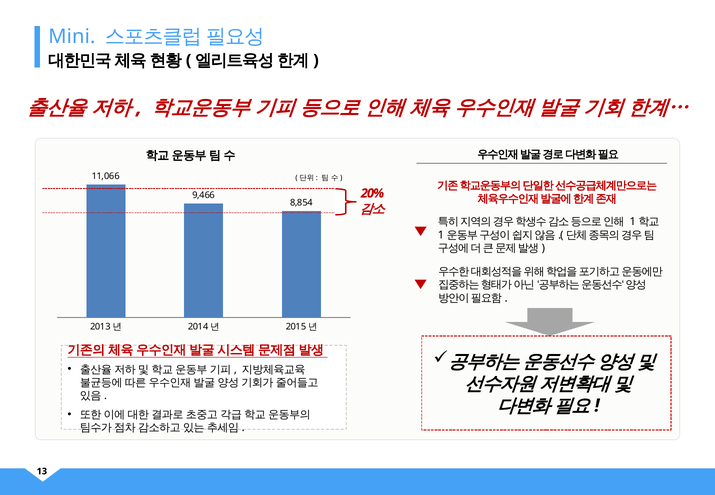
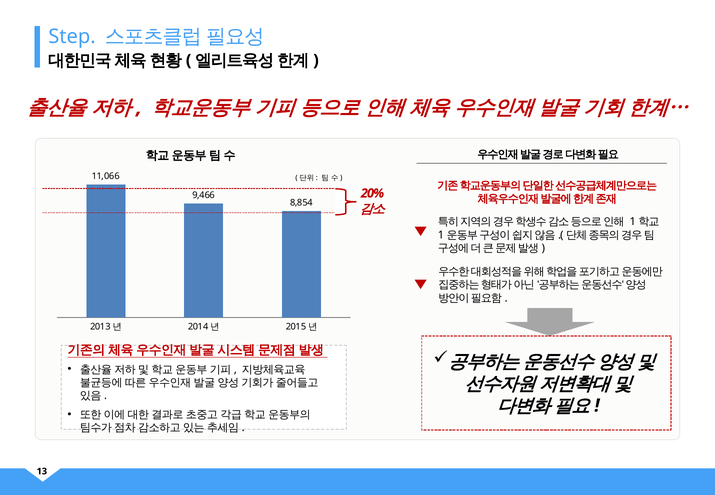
Mini: Mini -> Step
